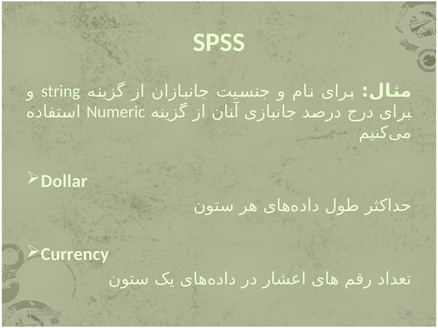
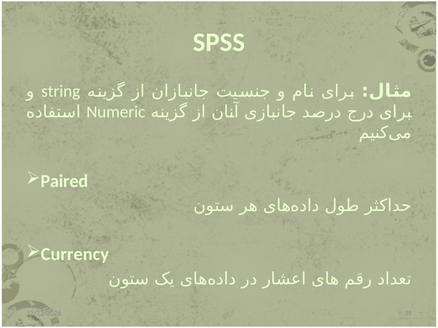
Dollar: Dollar -> Paired
